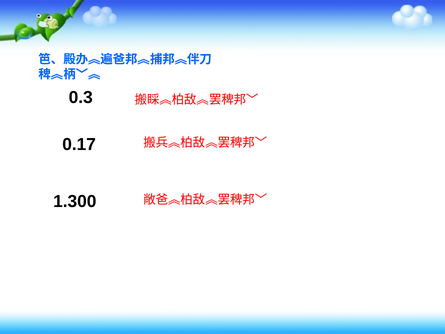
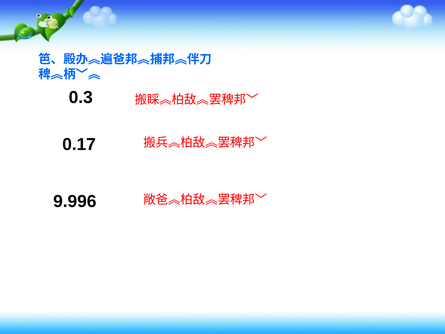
1.300: 1.300 -> 9.996
